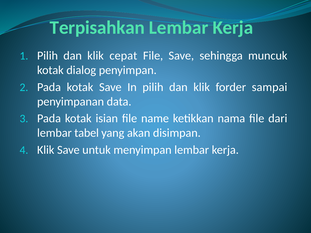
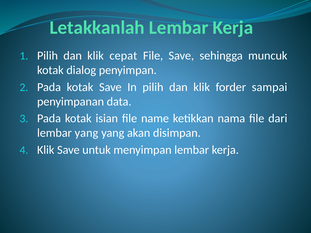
Terpisahkan: Terpisahkan -> Letakkanlah
lembar tabel: tabel -> yang
